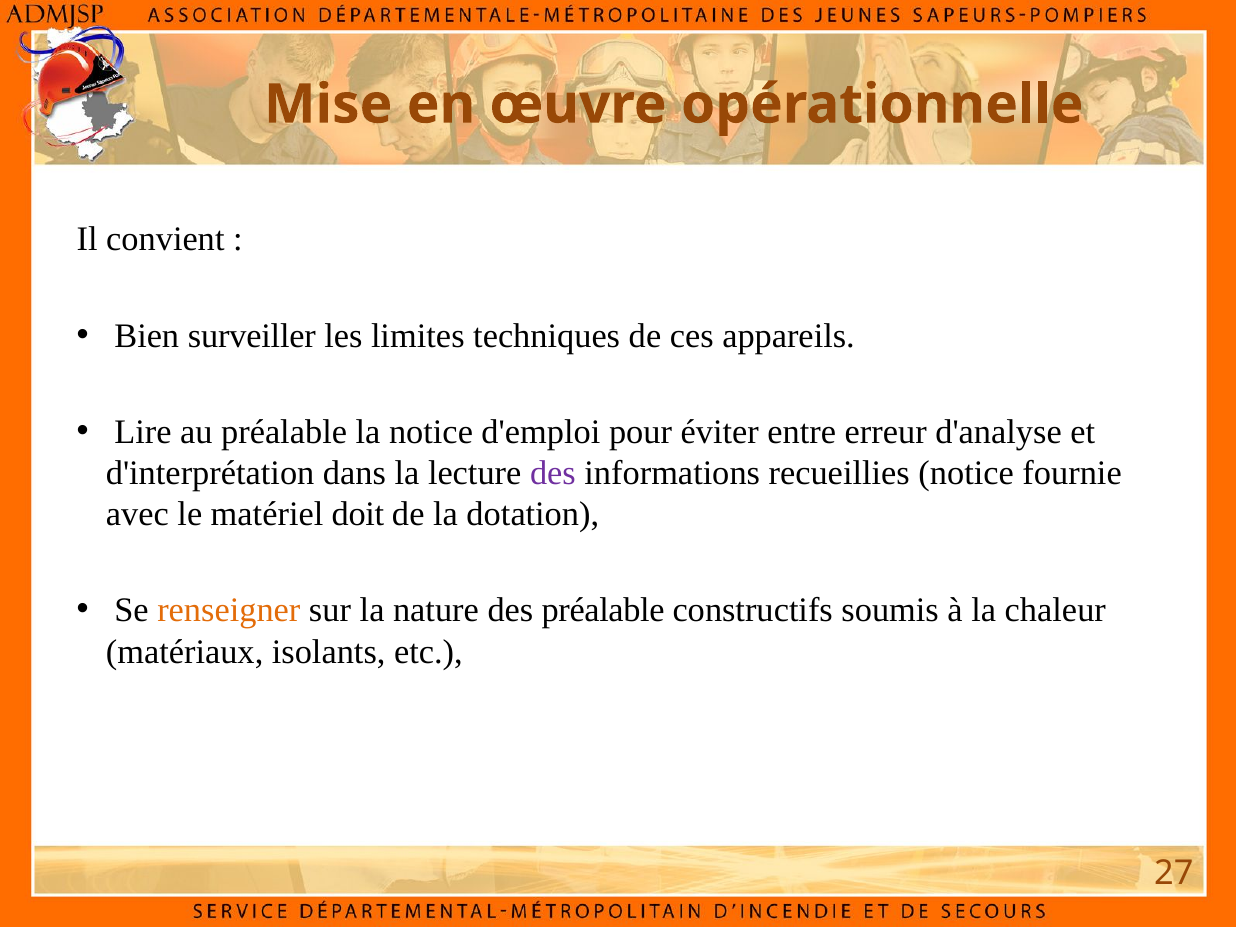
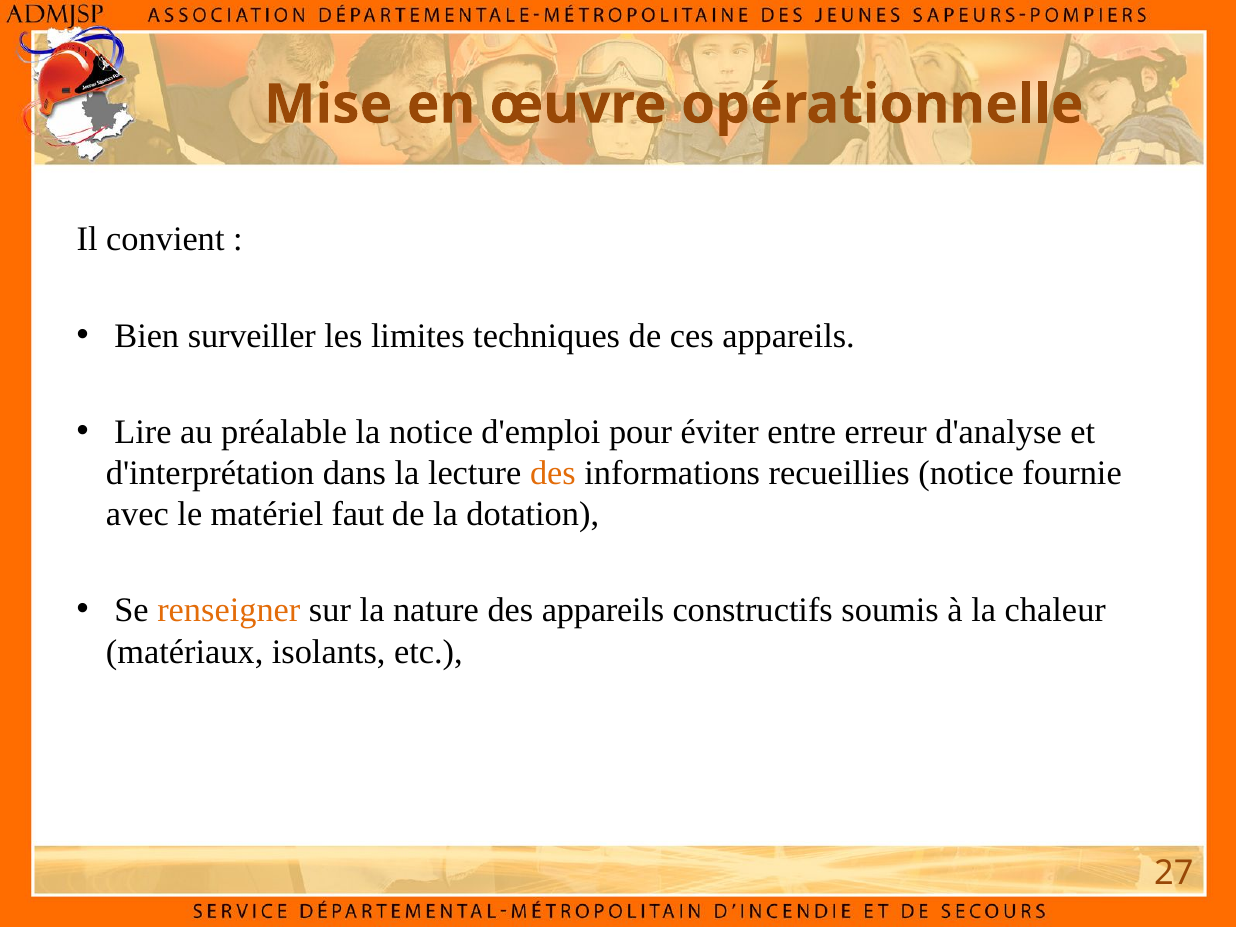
des at (553, 473) colour: purple -> orange
doit: doit -> faut
des préalable: préalable -> appareils
